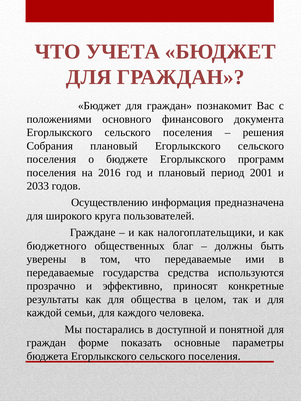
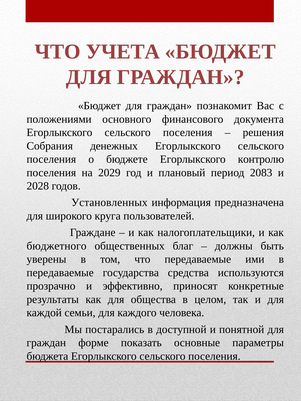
Собрания плановый: плановый -> денежных
программ: программ -> контролю
2016: 2016 -> 2029
2001: 2001 -> 2083
2033: 2033 -> 2028
Осуществлению: Осуществлению -> Установленных
